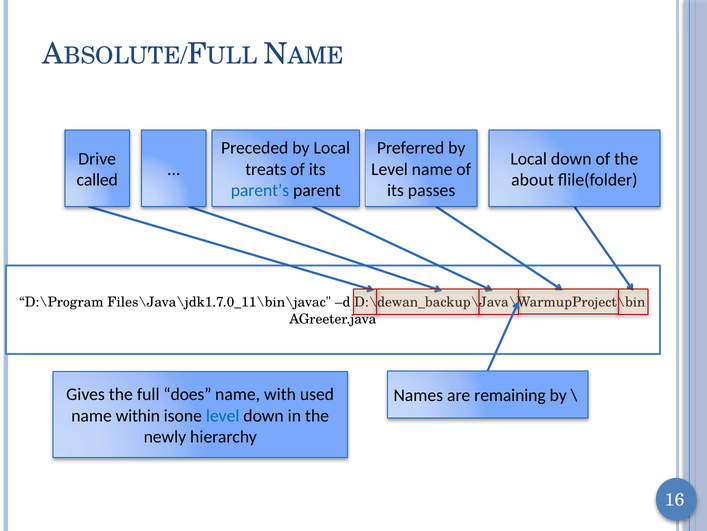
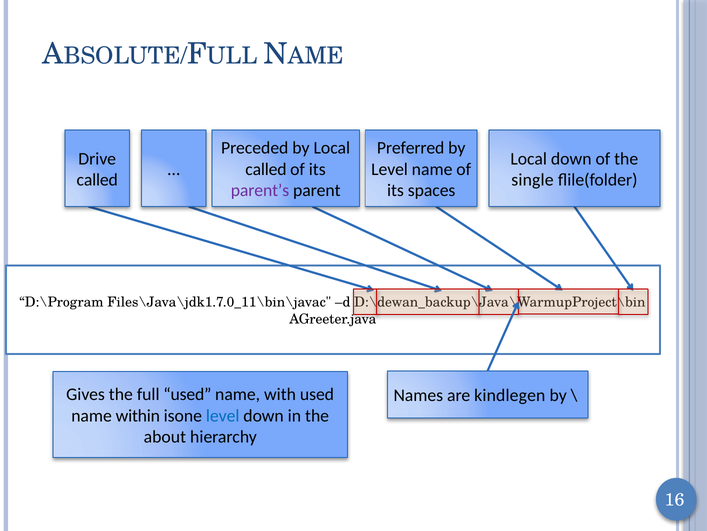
treats at (266, 169): treats -> called
about: about -> single
parent’s colour: blue -> purple
passes: passes -> spaces
full does: does -> used
remaining: remaining -> kindlegen
newly: newly -> about
